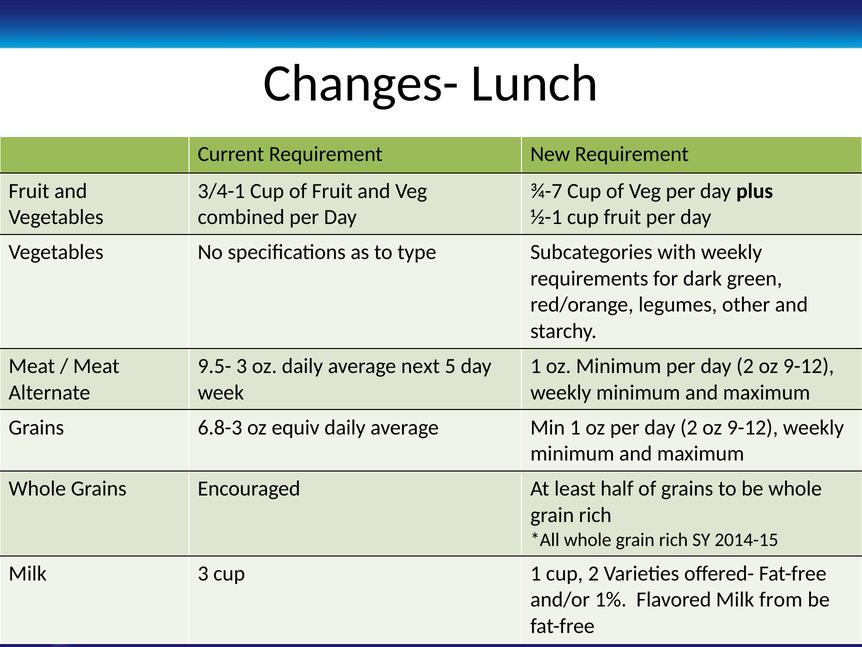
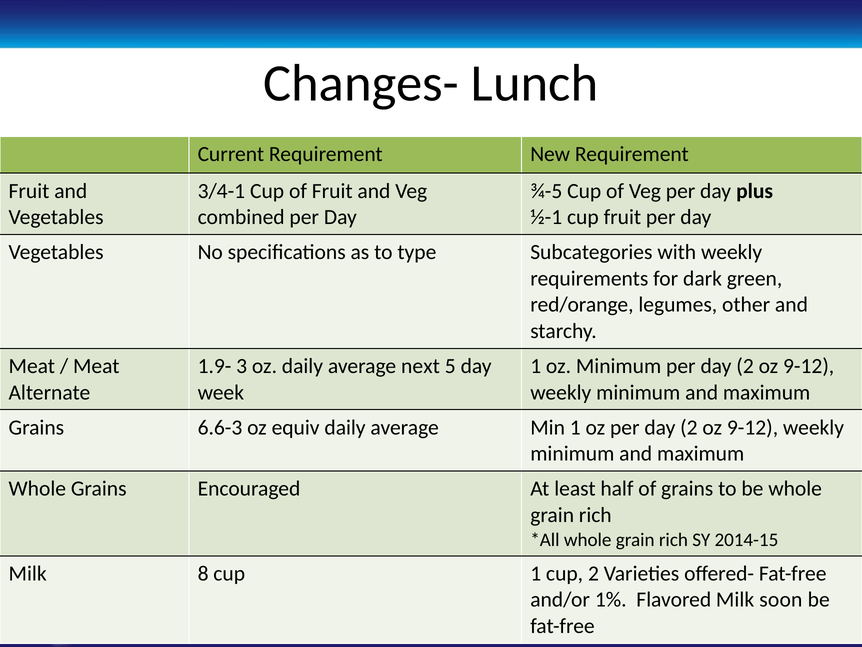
¾-7: ¾-7 -> ¾-5
9.5-: 9.5- -> 1.9-
6.8-3: 6.8-3 -> 6.6-3
Milk 3: 3 -> 8
from: from -> soon
